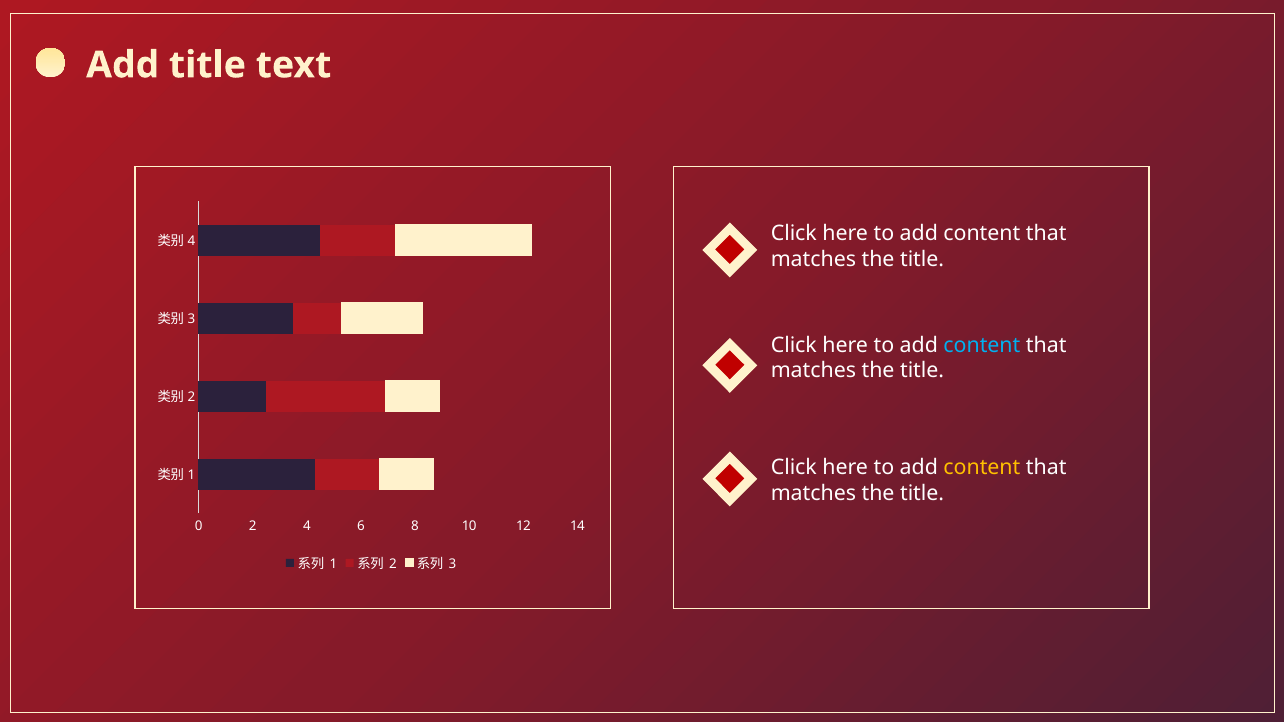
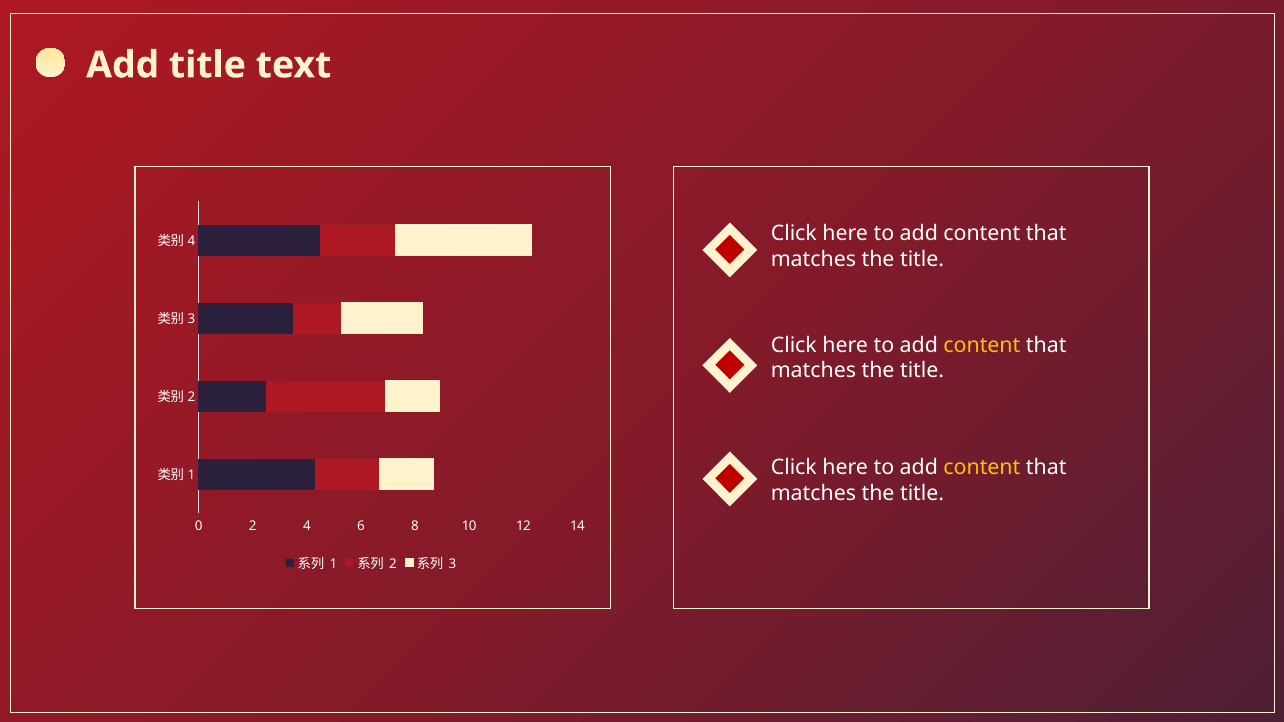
content at (982, 345) colour: light blue -> yellow
